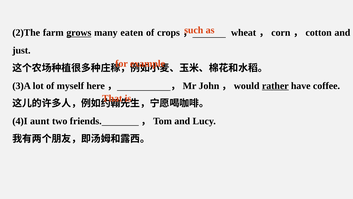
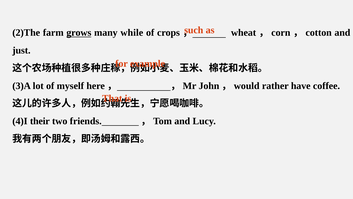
eaten: eaten -> while
rather underline: present -> none
aunt: aunt -> their
